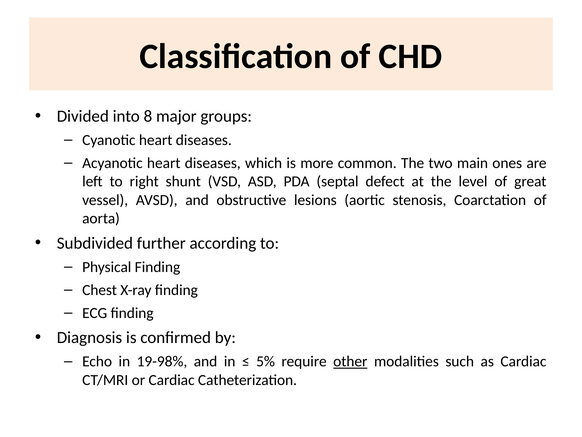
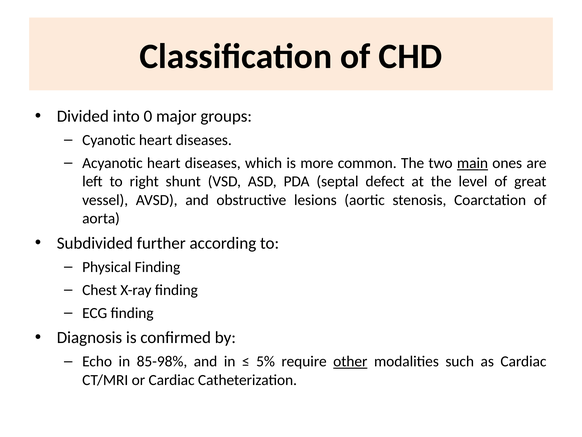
8: 8 -> 0
main underline: none -> present
19-98%: 19-98% -> 85-98%
